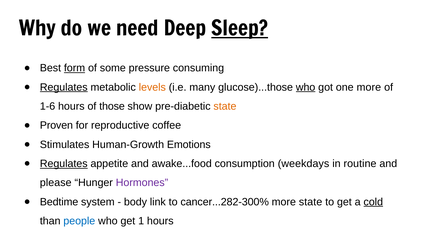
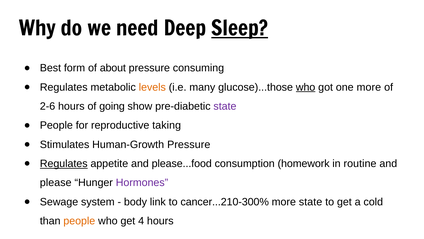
form underline: present -> none
some: some -> about
Regulates at (64, 87) underline: present -> none
1-6: 1-6 -> 2-6
those: those -> going
state at (225, 106) colour: orange -> purple
Proven at (56, 125): Proven -> People
coffee: coffee -> taking
Human-Growth Emotions: Emotions -> Pressure
awake...food: awake...food -> please...food
weekdays: weekdays -> homework
Bedtime: Bedtime -> Sewage
cancer...282-300%: cancer...282-300% -> cancer...210-300%
cold underline: present -> none
people at (79, 221) colour: blue -> orange
1: 1 -> 4
